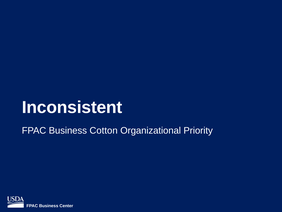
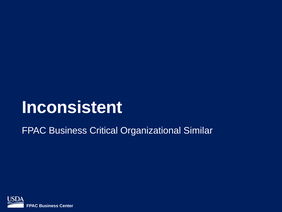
Cotton: Cotton -> Critical
Priority: Priority -> Similar
